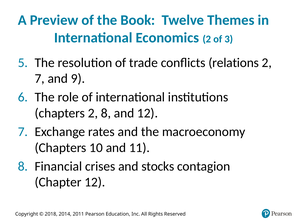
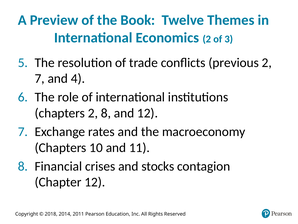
relations: relations -> previous
9: 9 -> 4
